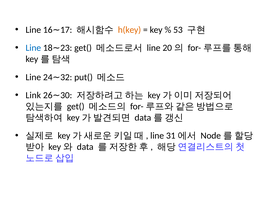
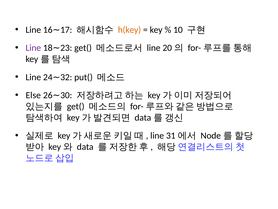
53: 53 -> 10
Line at (33, 48) colour: blue -> purple
Link: Link -> Else
